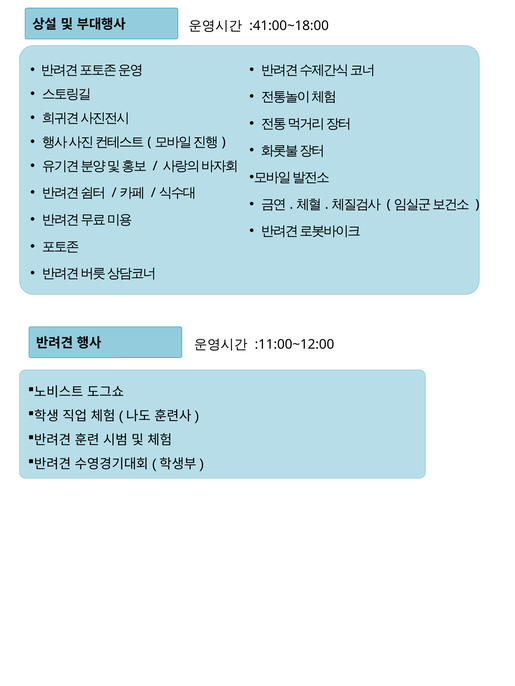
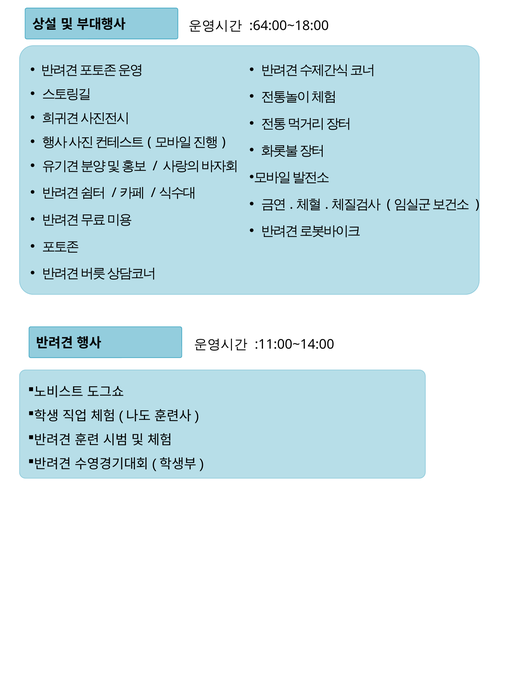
:41:00~18:00: :41:00~18:00 -> :64:00~18:00
:11:00~12:00: :11:00~12:00 -> :11:00~14:00
